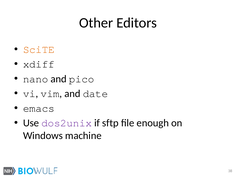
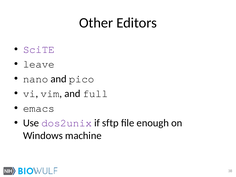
SciTE colour: orange -> purple
xdiff: xdiff -> leave
date: date -> full
